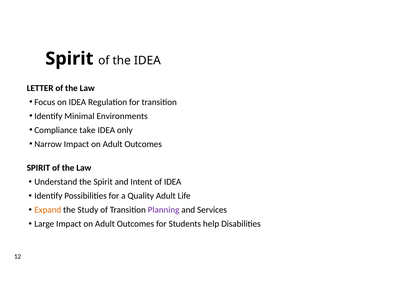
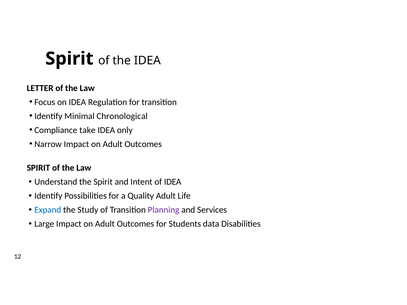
Environments: Environments -> Chronological
Expand colour: orange -> blue
help: help -> data
